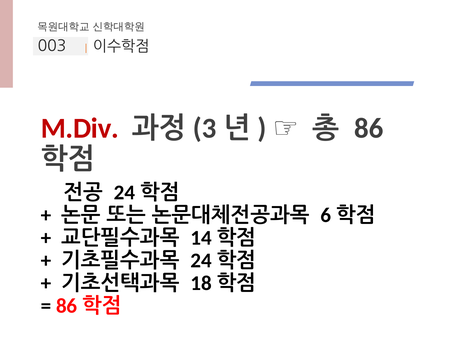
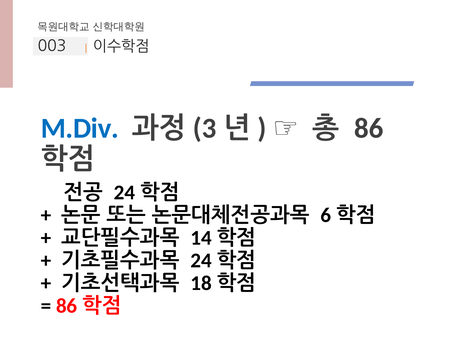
M.Div colour: red -> blue
